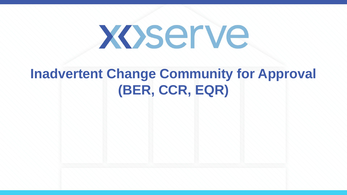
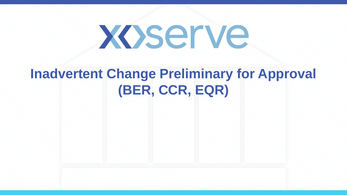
Community: Community -> Preliminary
